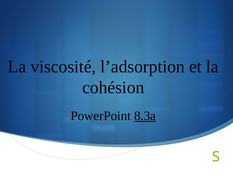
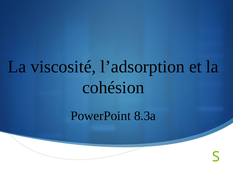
8.3a underline: present -> none
